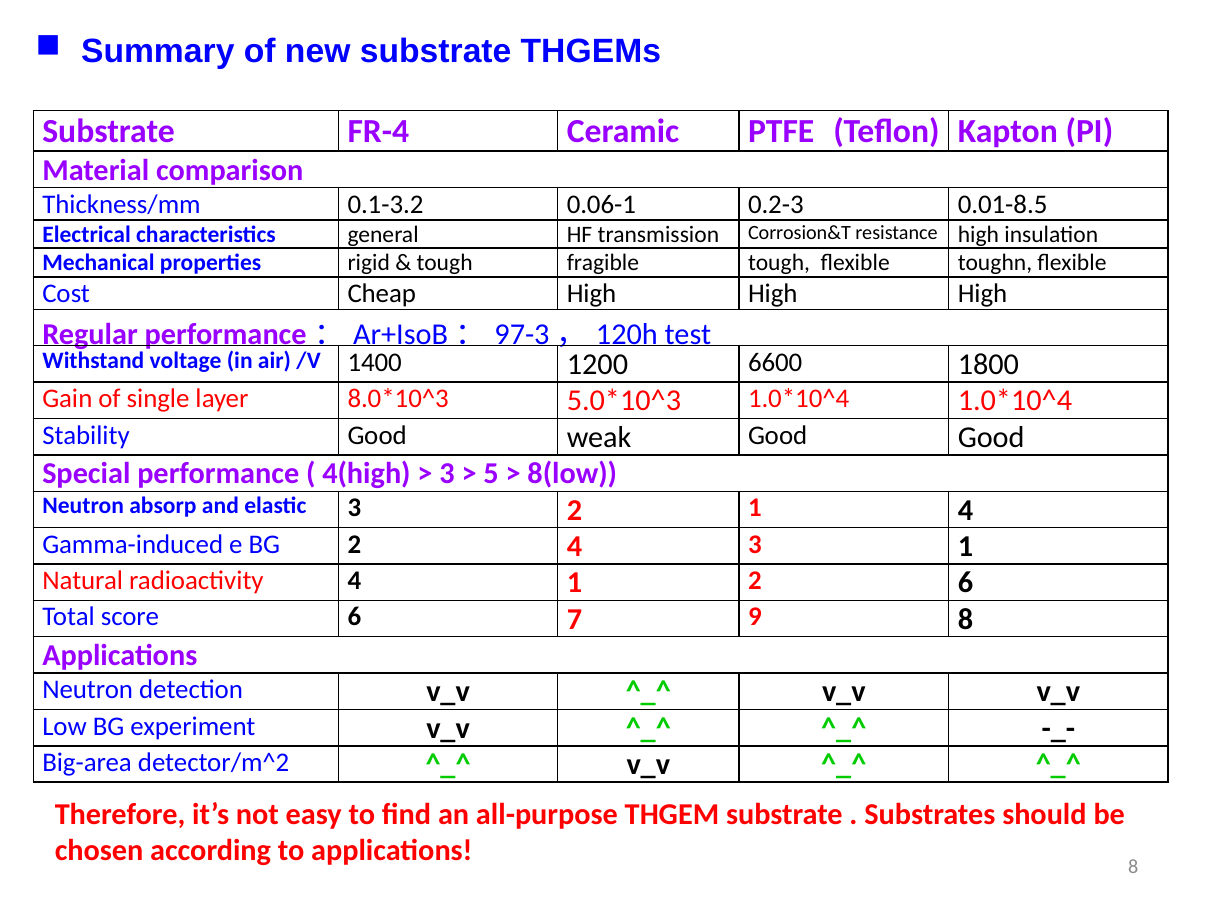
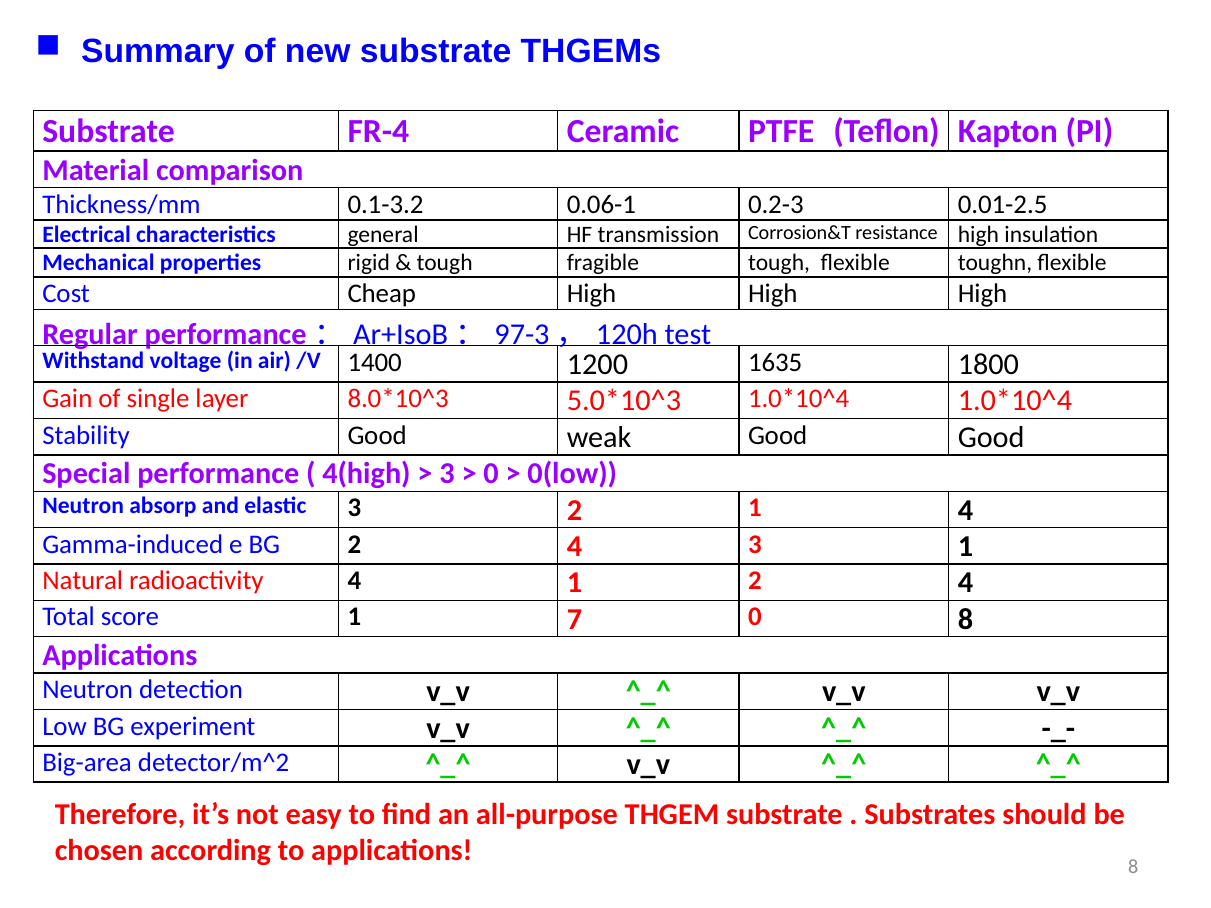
0.01-8.5: 0.01-8.5 -> 0.01-2.5
6600: 6600 -> 1635
5 at (491, 474): 5 -> 0
8(low: 8(low -> 0(low
1 2 6: 6 -> 4
score 6: 6 -> 1
7 9: 9 -> 0
